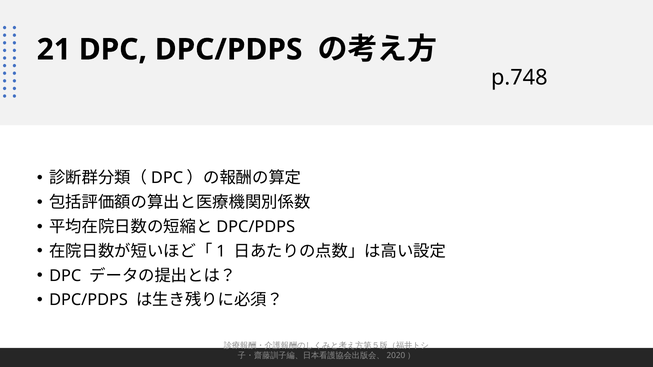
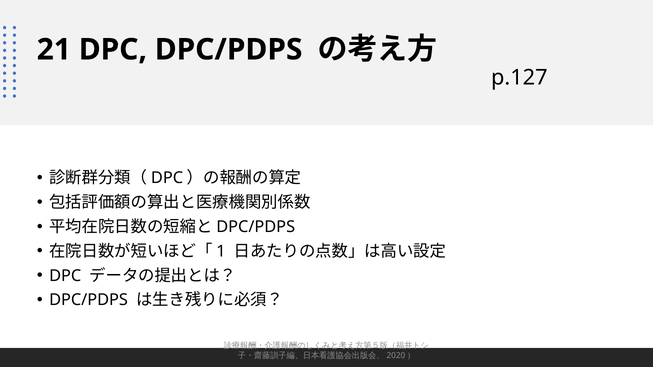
p.748: p.748 -> p.127
